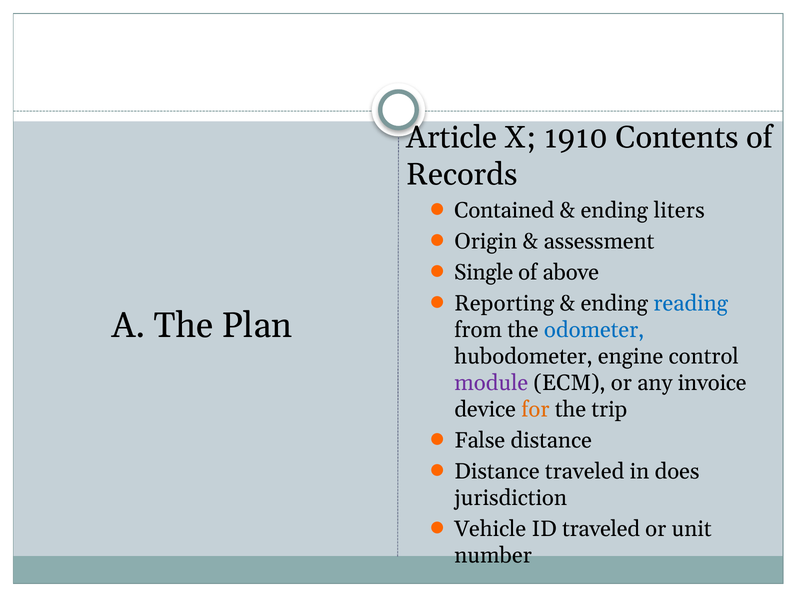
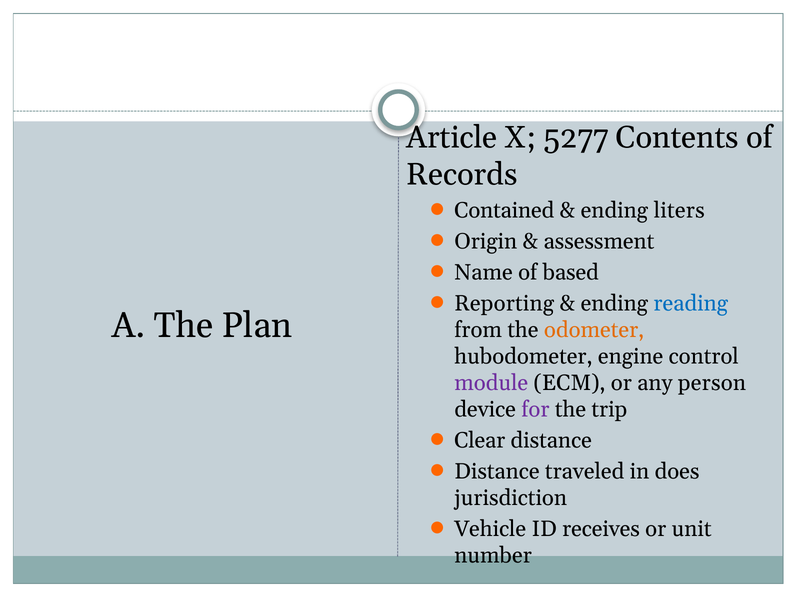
1910: 1910 -> 5277
Single: Single -> Name
above: above -> based
odometer colour: blue -> orange
invoice: invoice -> person
for colour: orange -> purple
False: False -> Clear
ID traveled: traveled -> receives
